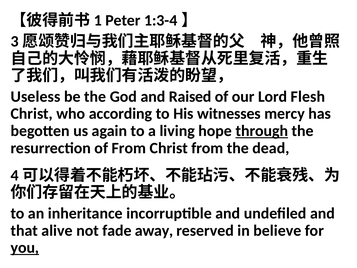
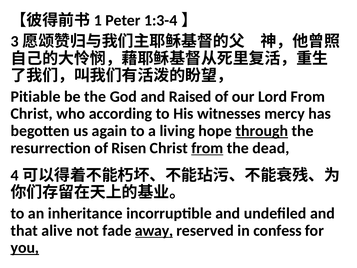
Useless: Useless -> Pitiable
Lord Flesh: Flesh -> From
of From: From -> Risen
from at (207, 148) underline: none -> present
away underline: none -> present
believe: believe -> confess
